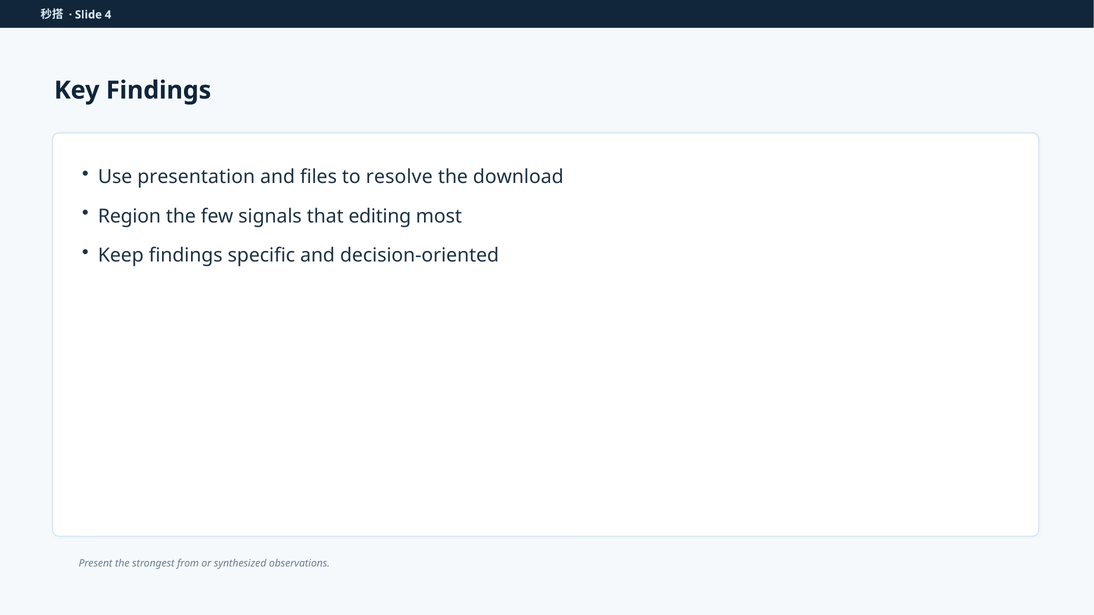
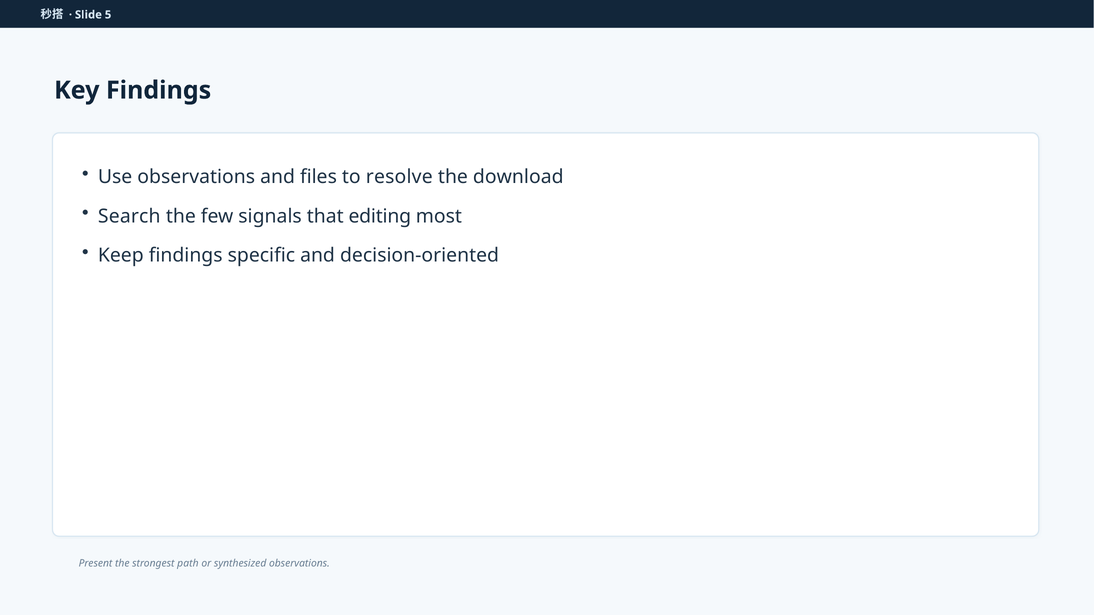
4: 4 -> 5
Use presentation: presentation -> observations
Region: Region -> Search
from: from -> path
